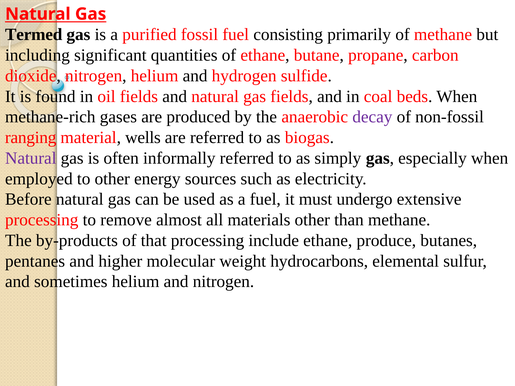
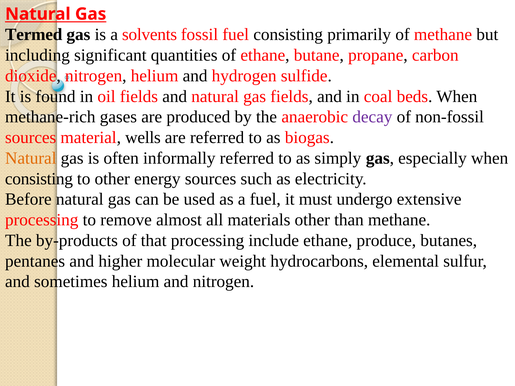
purified: purified -> solvents
ranging at (31, 138): ranging -> sources
Natural at (31, 158) colour: purple -> orange
employed at (39, 179): employed -> consisting
